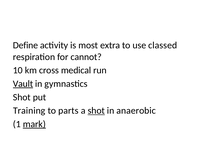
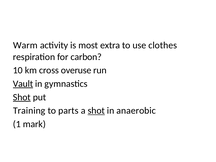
Define: Define -> Warm
classed: classed -> clothes
cannot: cannot -> carbon
medical: medical -> overuse
Shot at (22, 97) underline: none -> present
mark underline: present -> none
